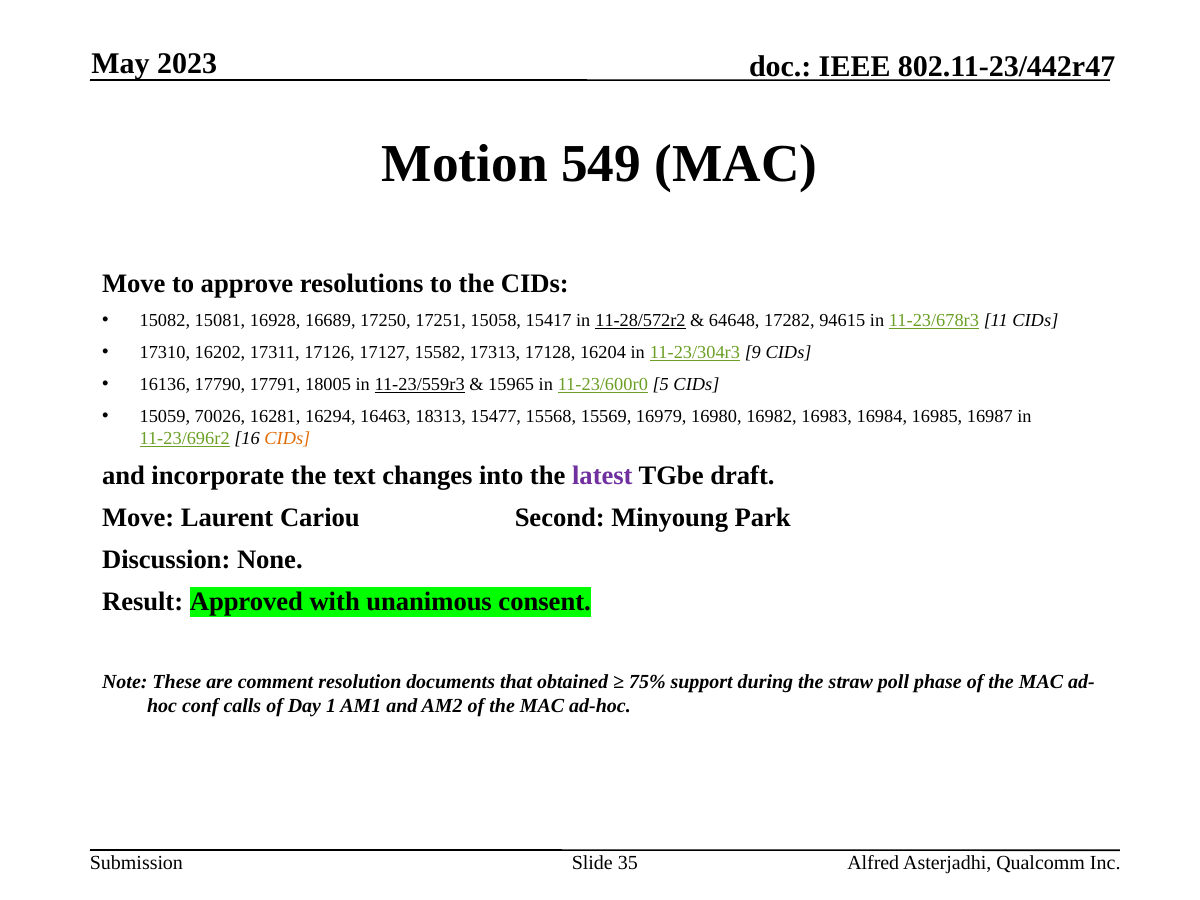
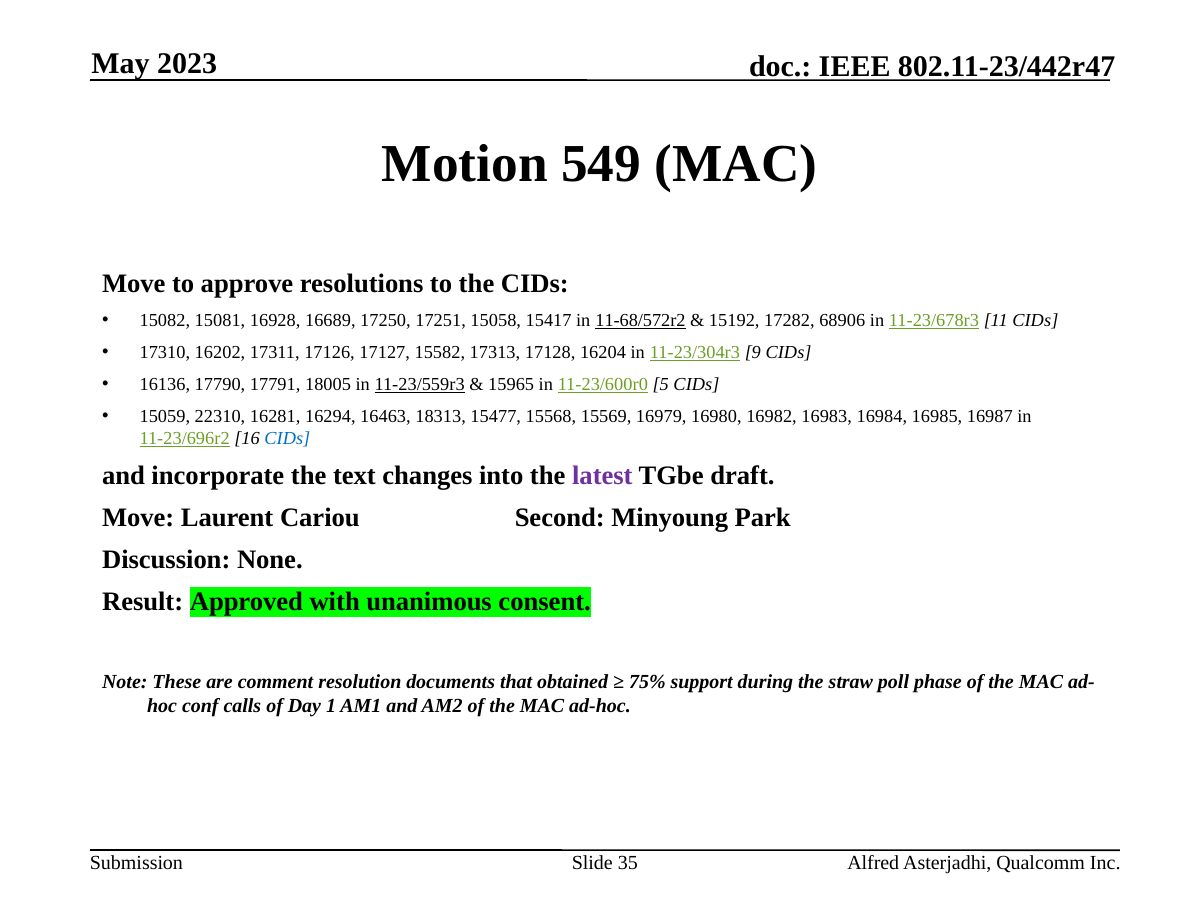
11-28/572r2: 11-28/572r2 -> 11-68/572r2
64648: 64648 -> 15192
94615: 94615 -> 68906
70026: 70026 -> 22310
CIDs at (287, 438) colour: orange -> blue
